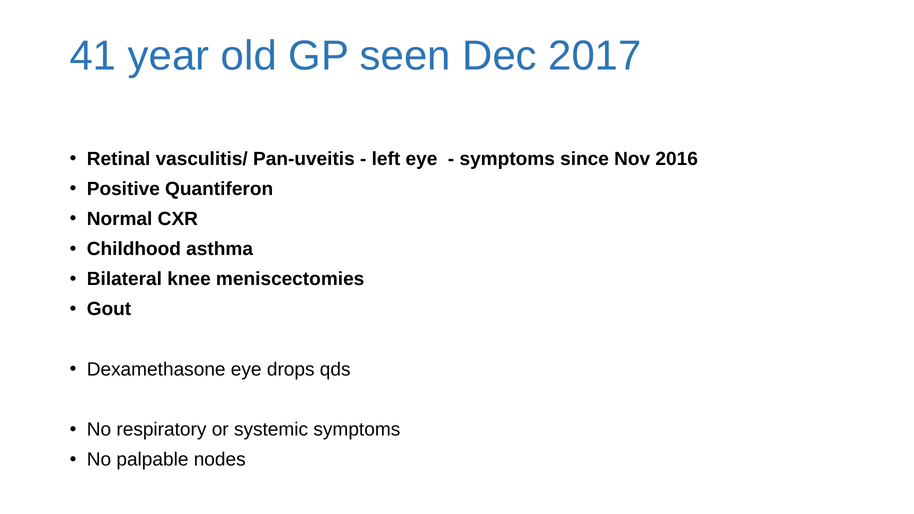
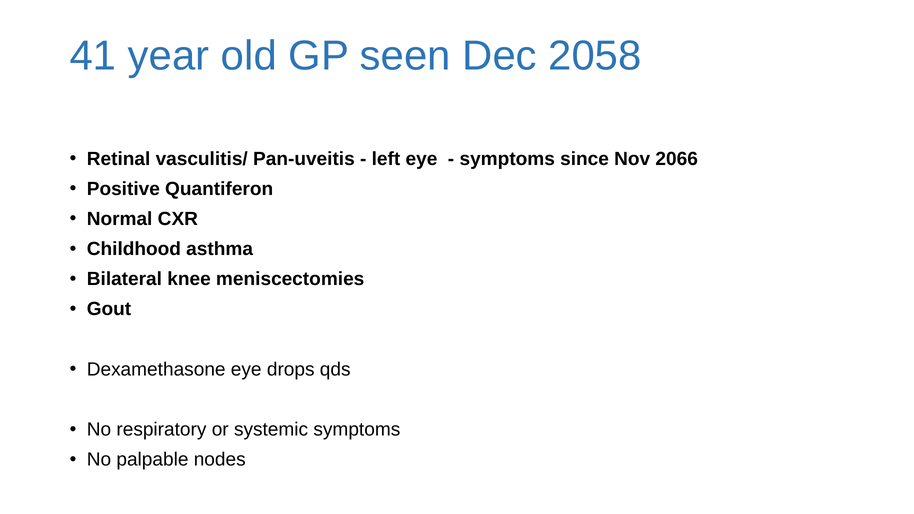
2017: 2017 -> 2058
2016: 2016 -> 2066
